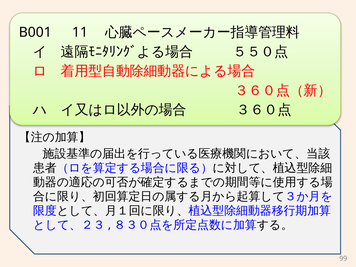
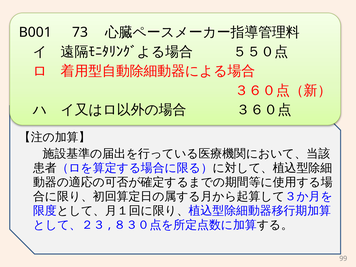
11: 11 -> 73
